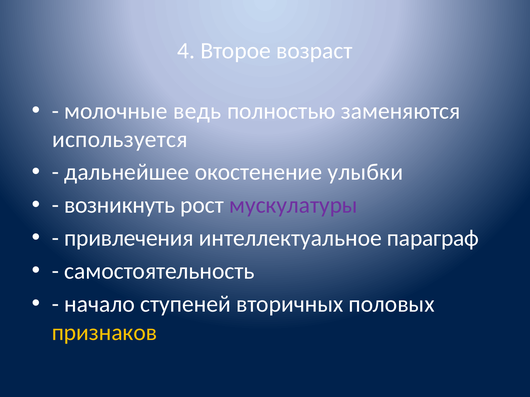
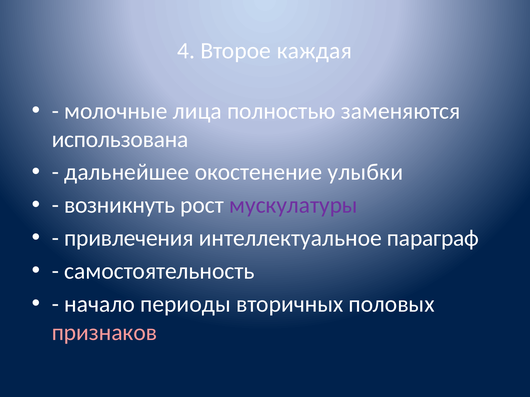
возраст: возраст -> каждая
ведь: ведь -> лица
используется: используется -> использована
ступеней: ступеней -> периоды
признаков colour: yellow -> pink
